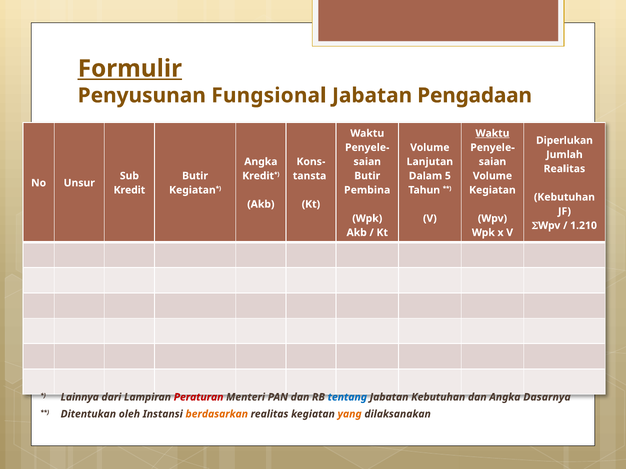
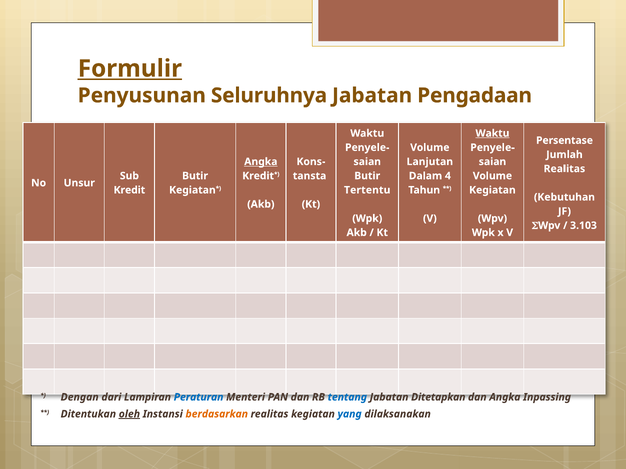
Fungsional: Fungsional -> Seluruhnya
Diperlukan: Diperlukan -> Persentase
Angka at (261, 162) underline: none -> present
5: 5 -> 4
Pembina: Pembina -> Tertentu
1.210: 1.210 -> 3.103
Lainnya: Lainnya -> Dengan
Peraturan colour: red -> blue
Jabatan Kebutuhan: Kebutuhan -> Ditetapkan
Dasarnya: Dasarnya -> Inpassing
oleh underline: none -> present
yang colour: orange -> blue
